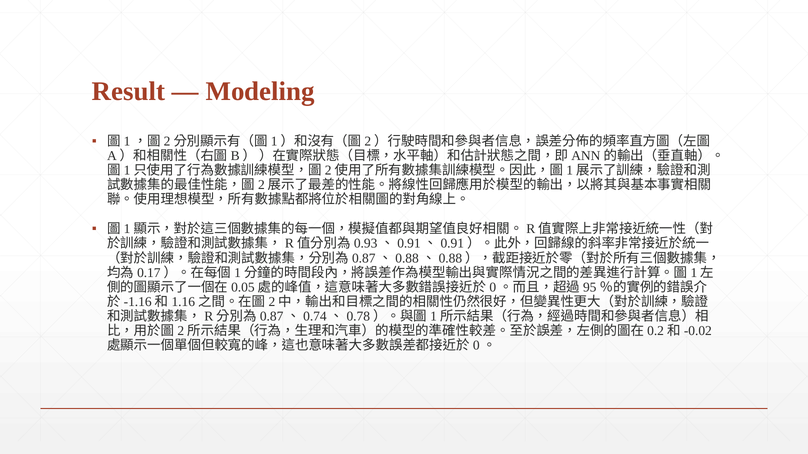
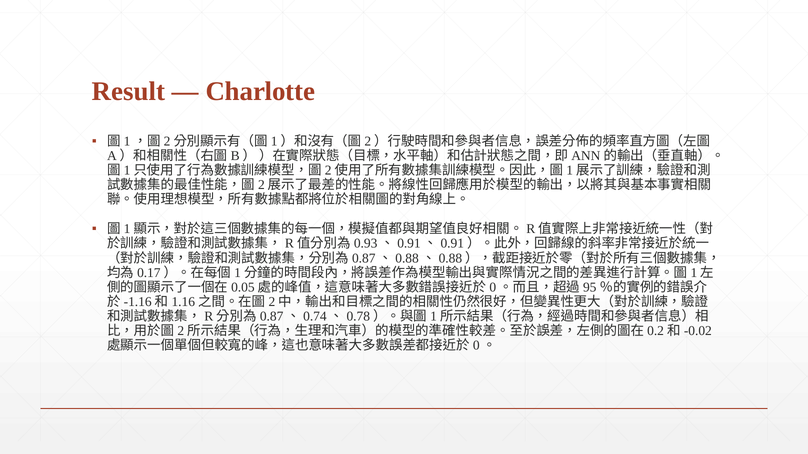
Modeling: Modeling -> Charlotte
